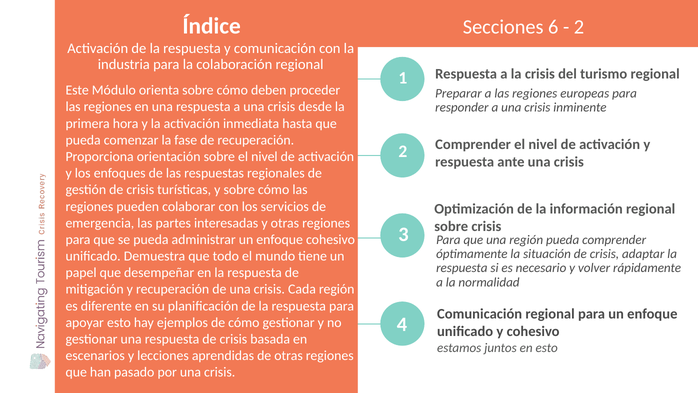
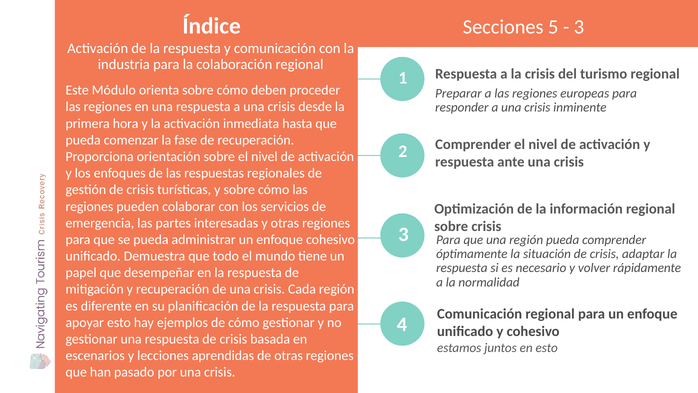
6: 6 -> 5
2 at (579, 27): 2 -> 3
